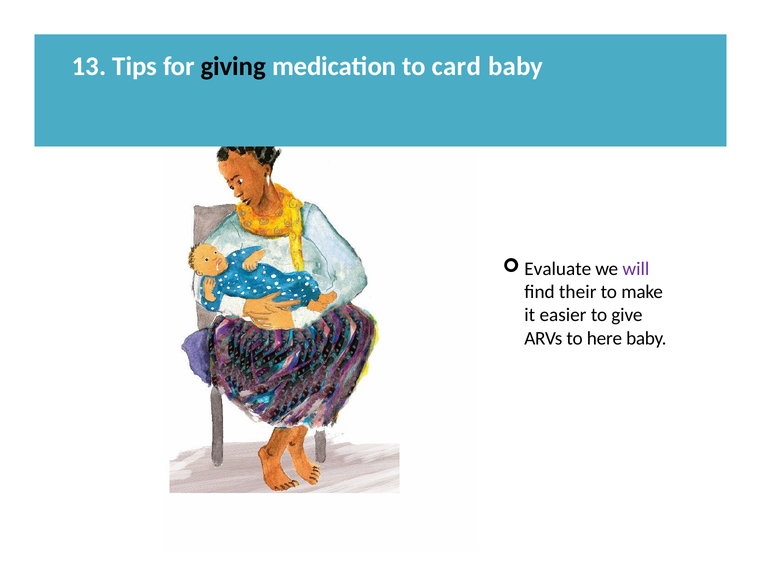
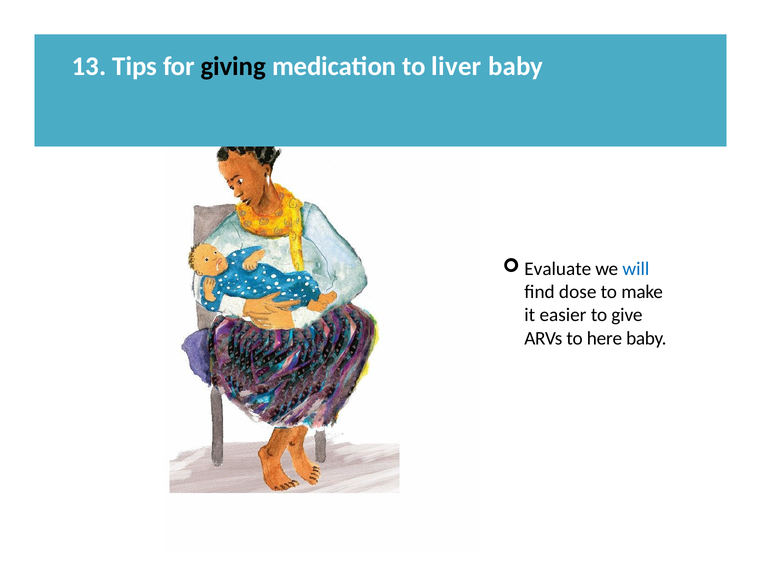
card: card -> liver
will colour: purple -> blue
their: their -> dose
